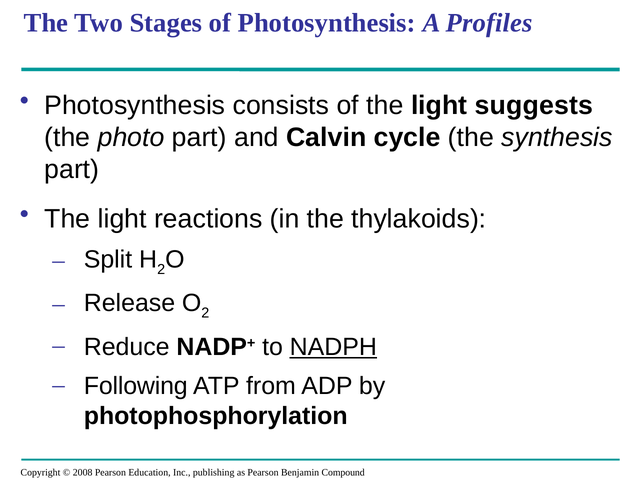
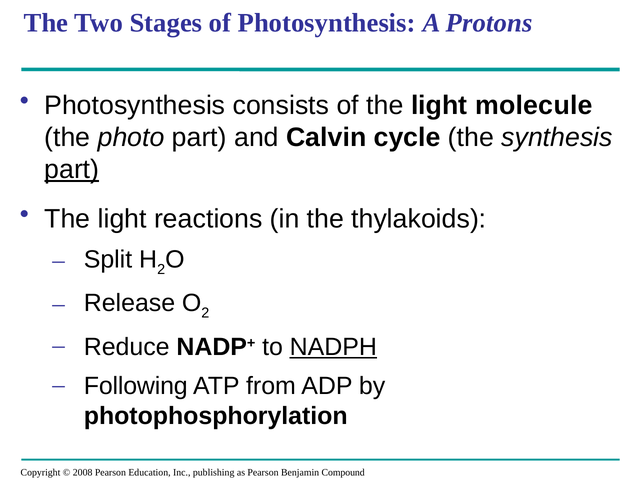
Profiles: Profiles -> Protons
suggests: suggests -> molecule
part at (72, 169) underline: none -> present
